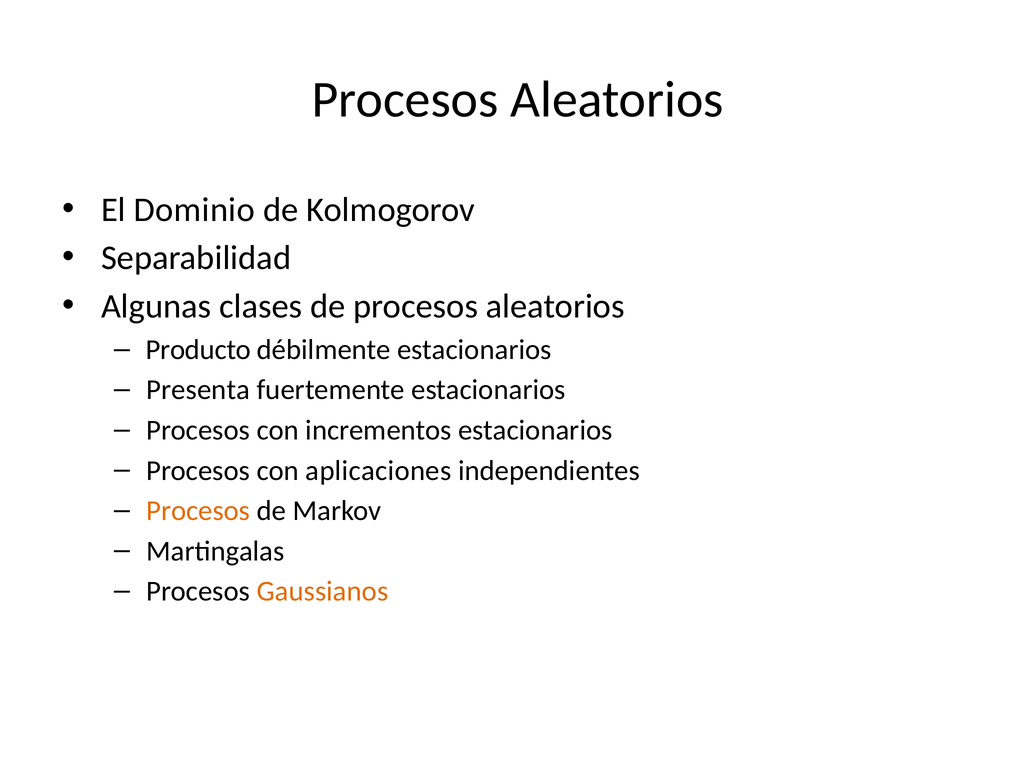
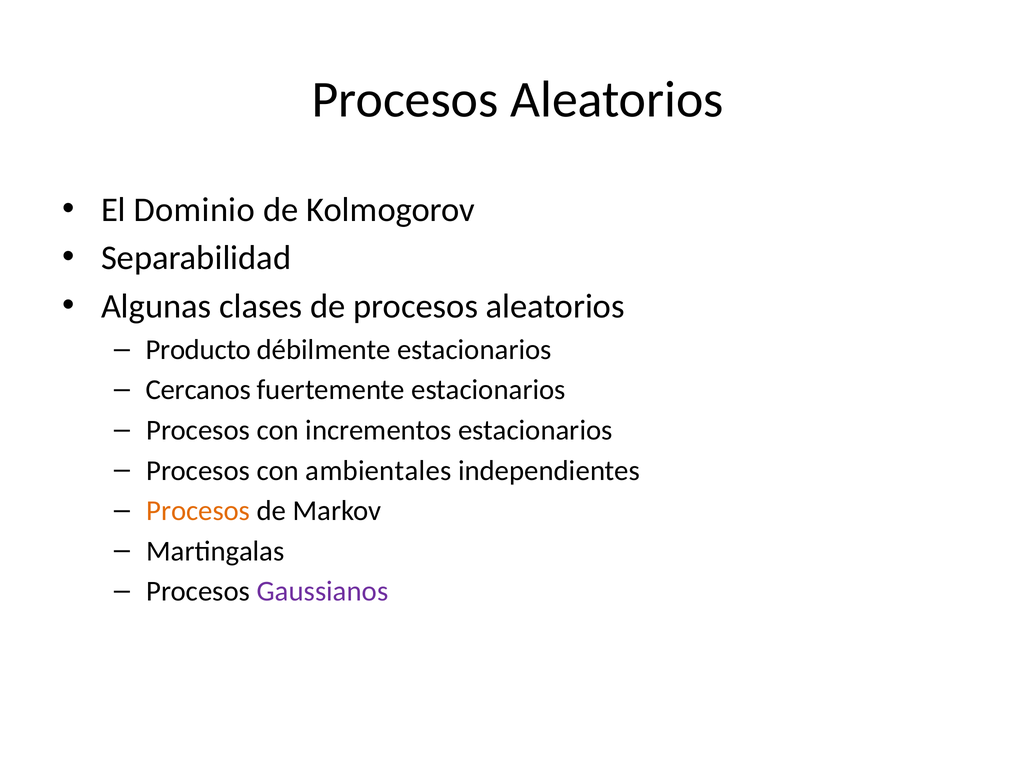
Presenta: Presenta -> Cercanos
aplicaciones: aplicaciones -> ambientales
Gaussianos colour: orange -> purple
